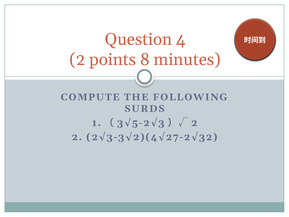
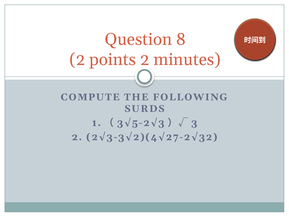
Question 4: 4 -> 8
points 8: 8 -> 2
2 at (194, 123): 2 -> 3
